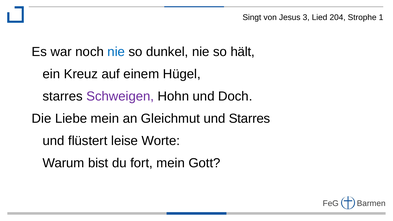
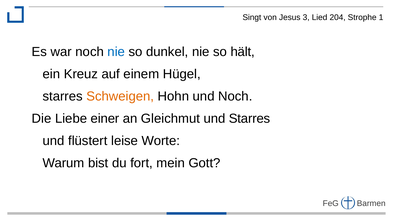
Schweigen colour: purple -> orange
und Doch: Doch -> Noch
Liebe mein: mein -> einer
